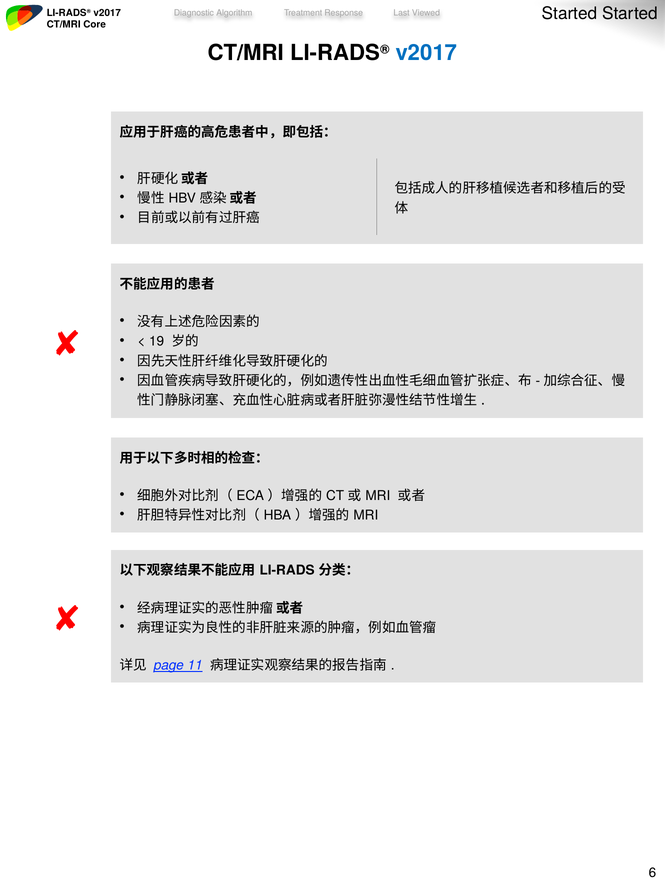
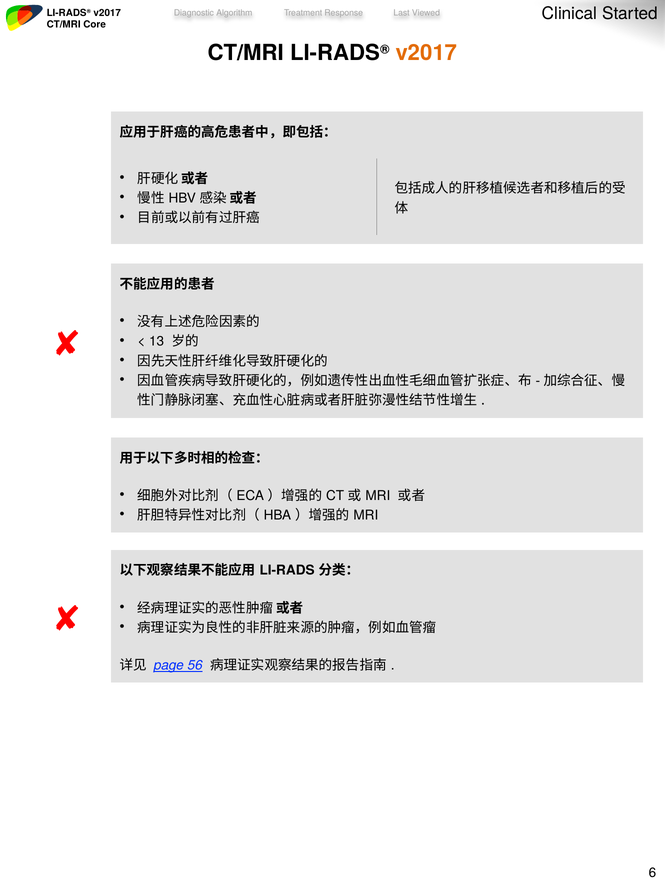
Started at (570, 13): Started -> Clinical
v2017 at (426, 53) colour: blue -> orange
19: 19 -> 13
11: 11 -> 56
